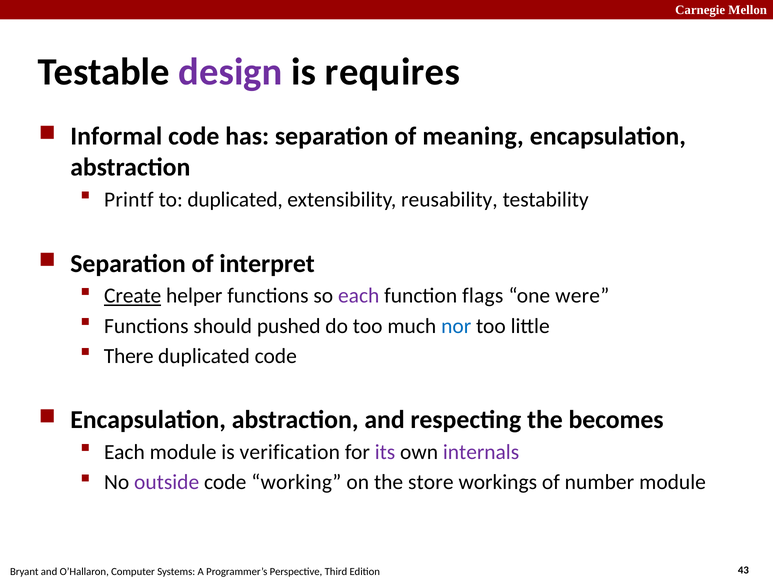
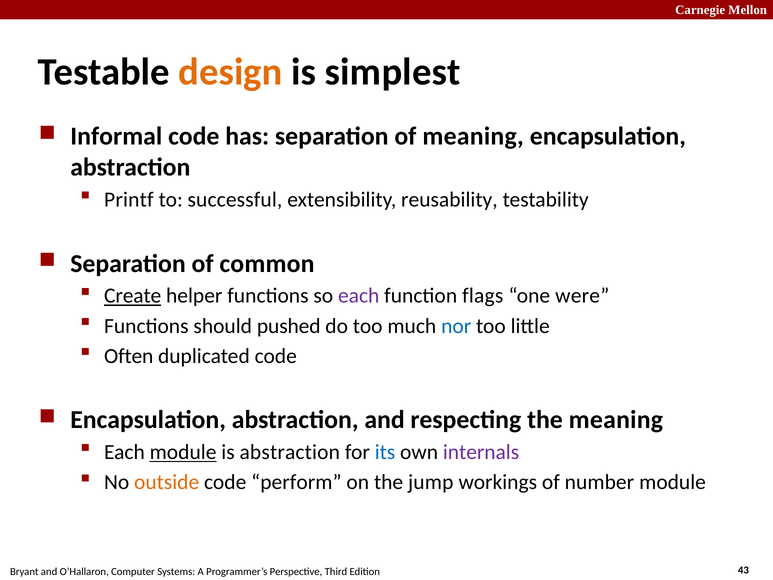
design colour: purple -> orange
requires: requires -> simplest
to duplicated: duplicated -> successful
interpret: interpret -> common
There: There -> Often
the becomes: becomes -> meaning
module at (183, 452) underline: none -> present
is verification: verification -> abstraction
its colour: purple -> blue
outside colour: purple -> orange
working: working -> perform
store: store -> jump
